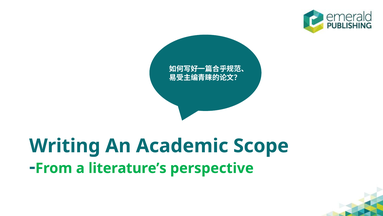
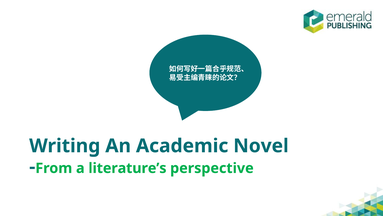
Scope: Scope -> Novel
